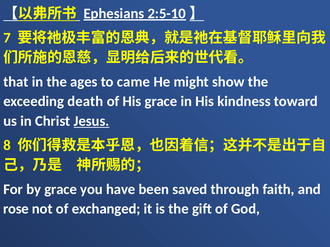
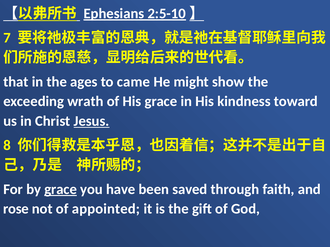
death: death -> wrath
grace at (61, 190) underline: none -> present
exchanged: exchanged -> appointed
